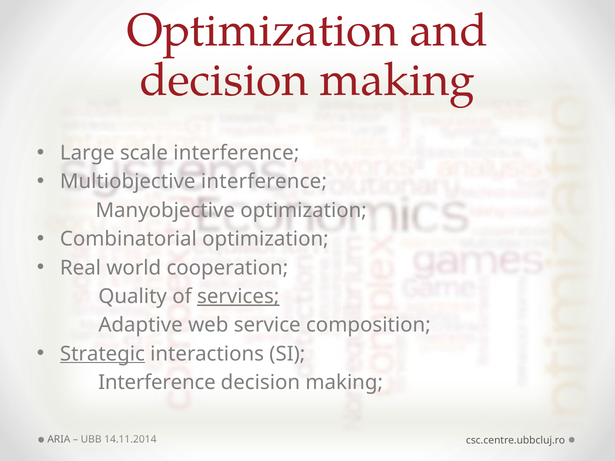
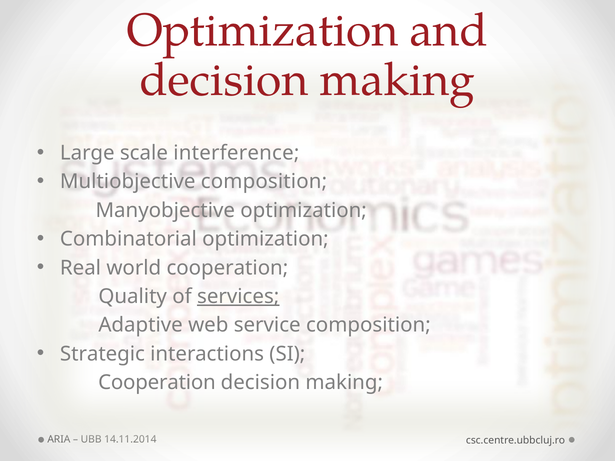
Multiobjective interference: interference -> composition
Strategic underline: present -> none
Interference at (157, 383): Interference -> Cooperation
